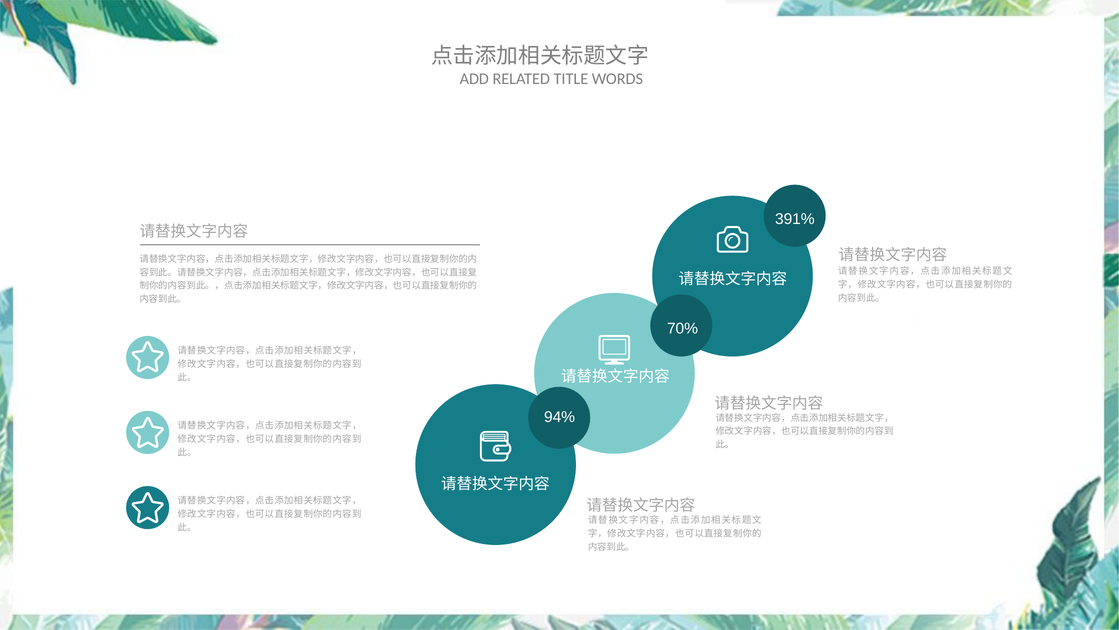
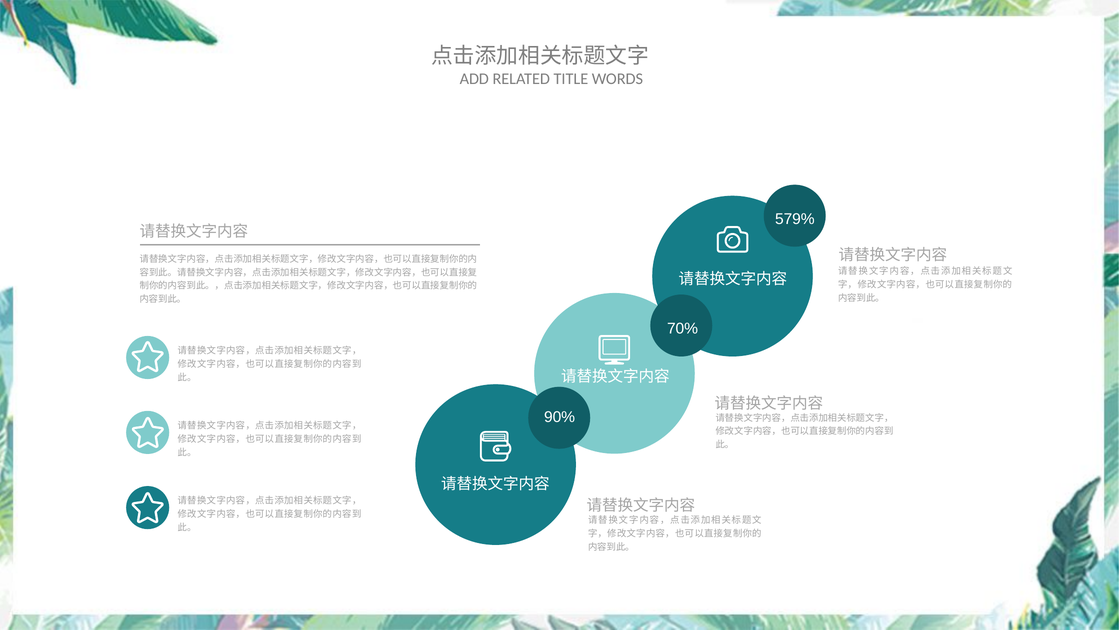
391%: 391% -> 579%
94%: 94% -> 90%
